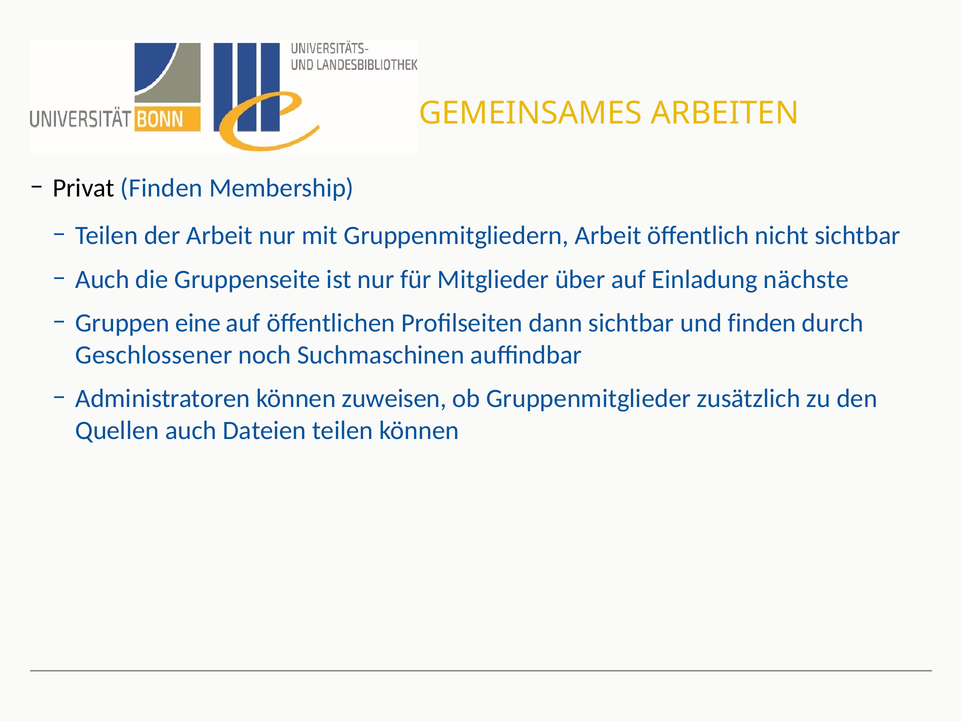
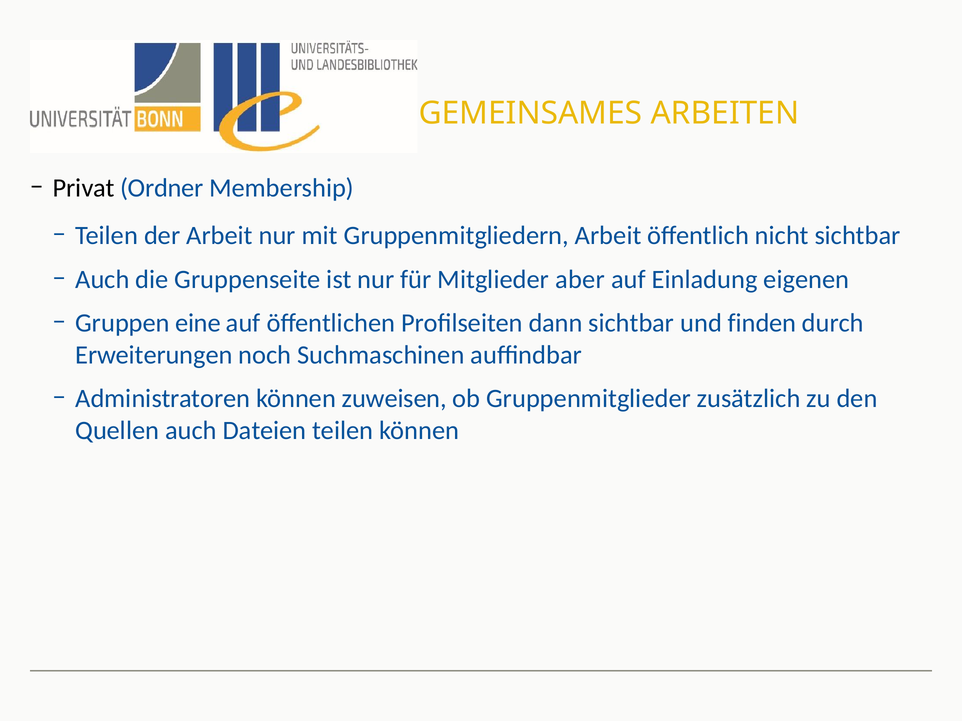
Privat Finden: Finden -> Ordner
über: über -> aber
nächste: nächste -> eigenen
Geschlossener: Geschlossener -> Erweiterungen
